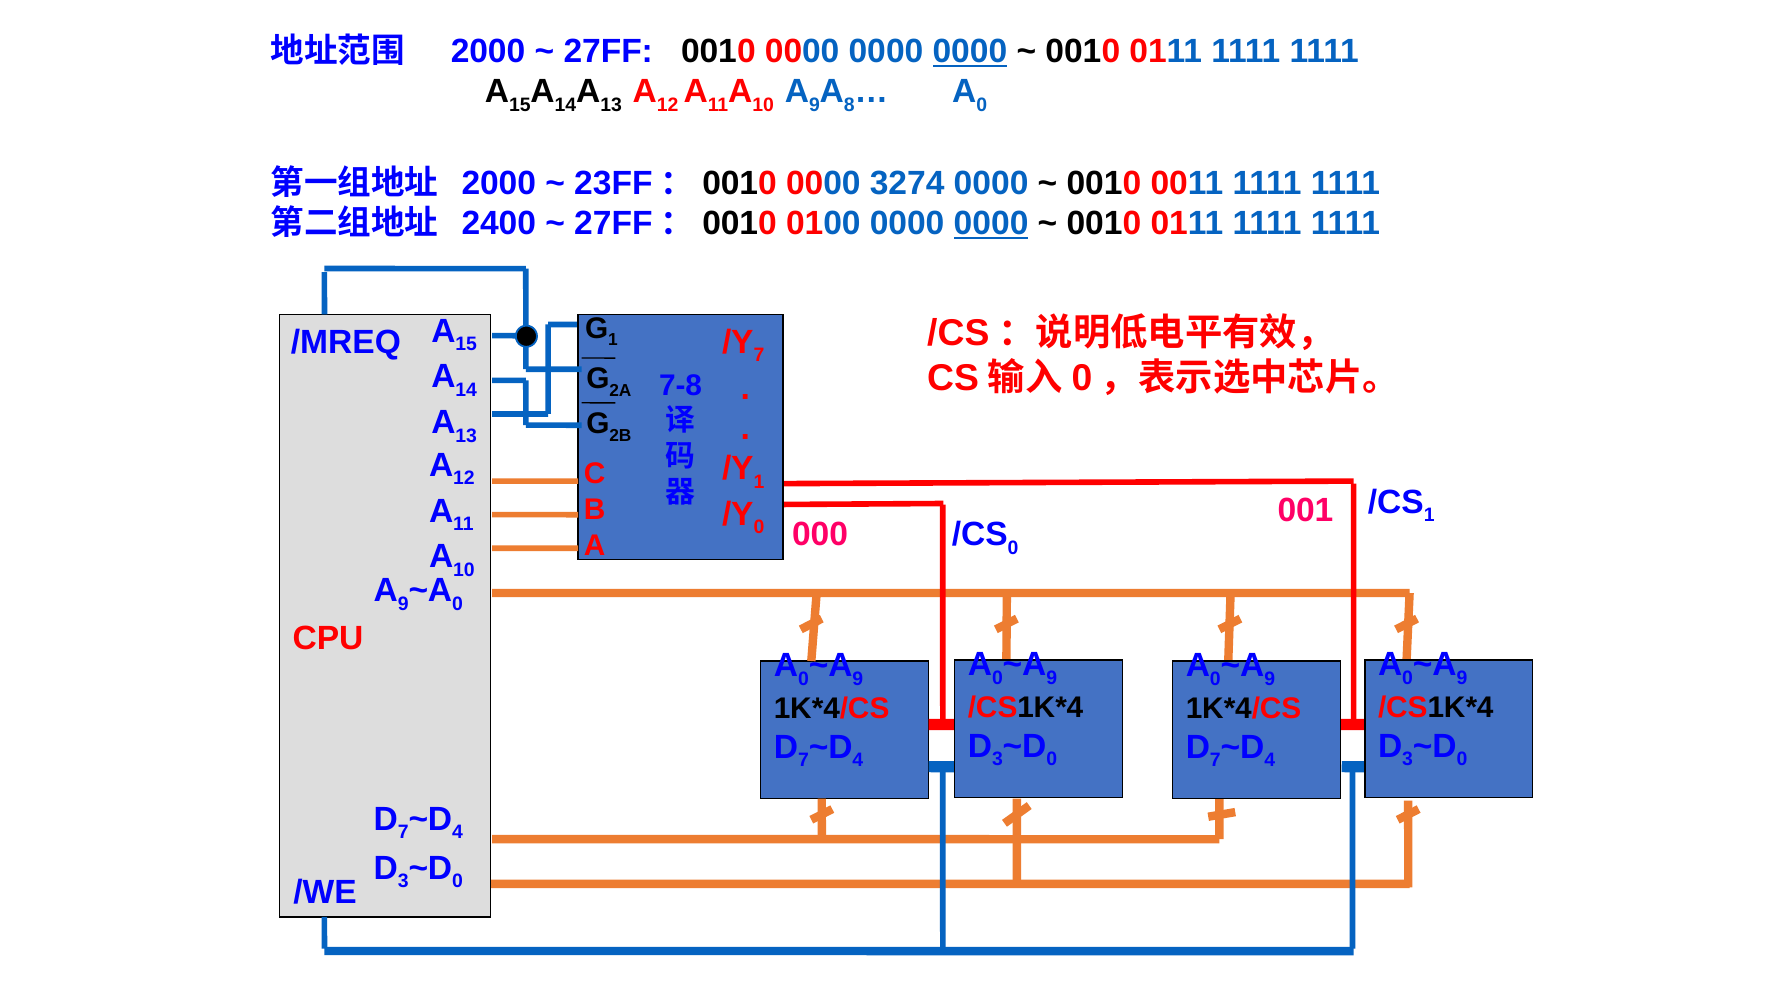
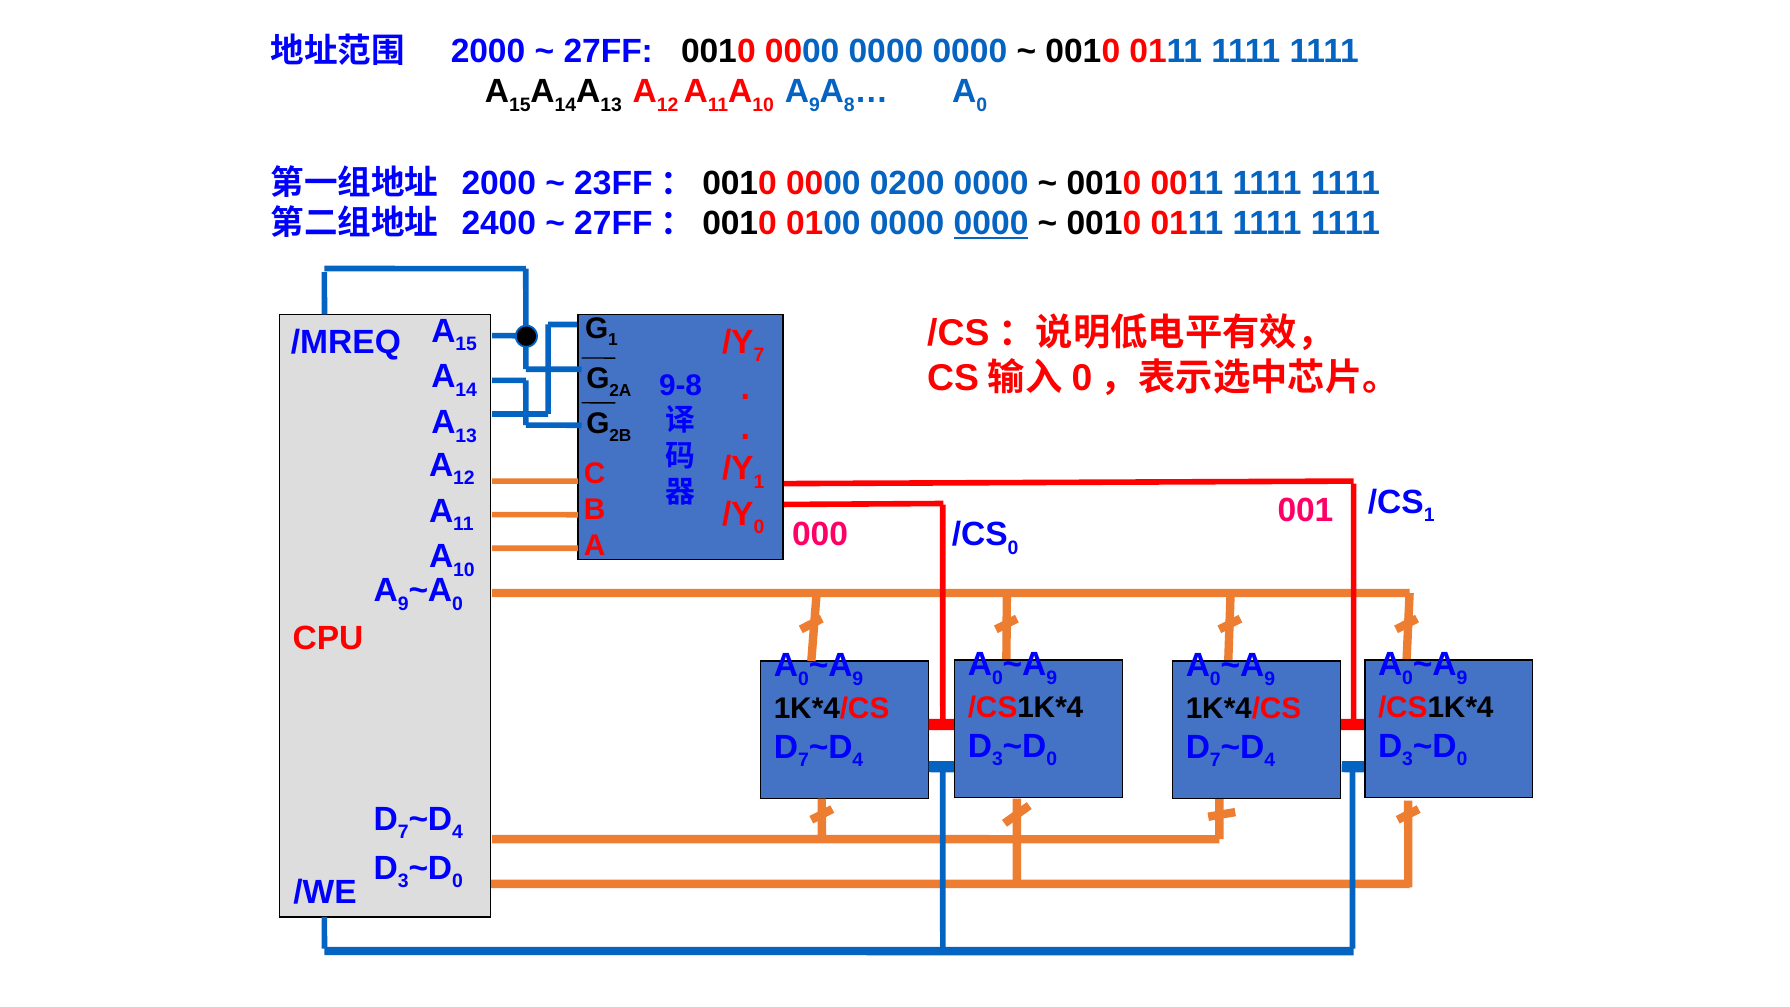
0000 at (970, 51) underline: present -> none
3274: 3274 -> 0200
7-8: 7-8 -> 9-8
